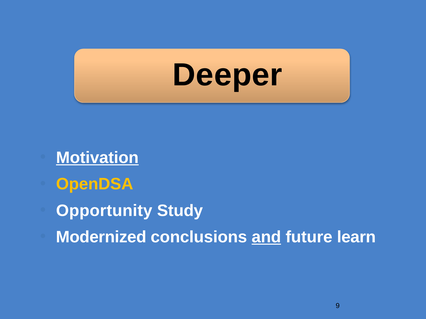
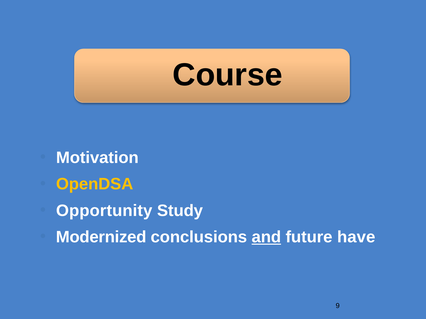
Deeper: Deeper -> Course
Motivation underline: present -> none
learn: learn -> have
